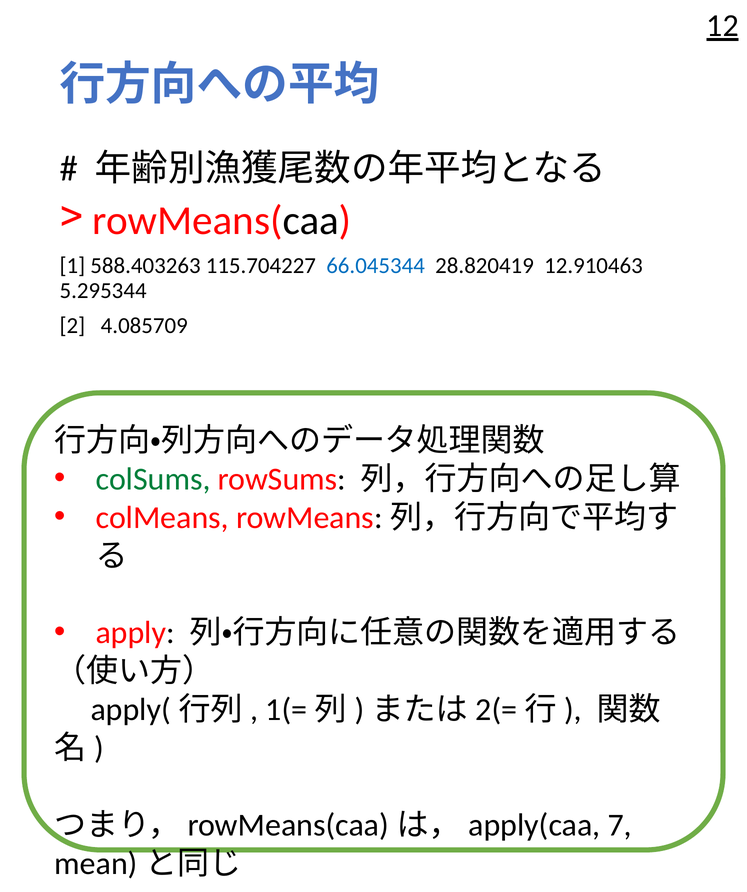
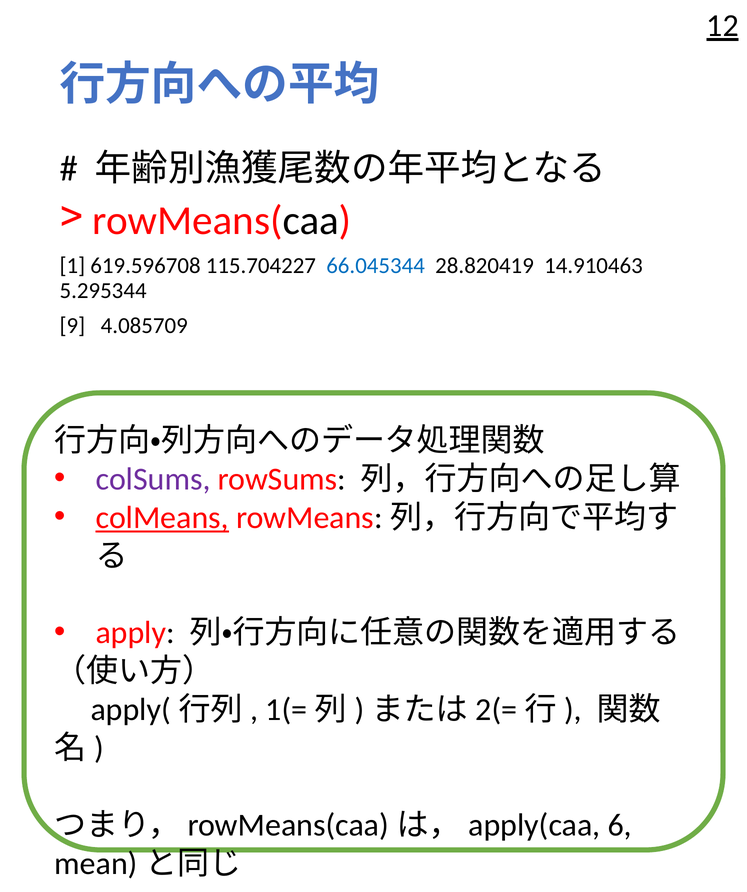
588.403263: 588.403263 -> 619.596708
12.910463: 12.910463 -> 14.910463
2: 2 -> 9
colSums colour: green -> purple
colMeans underline: none -> present
7: 7 -> 6
